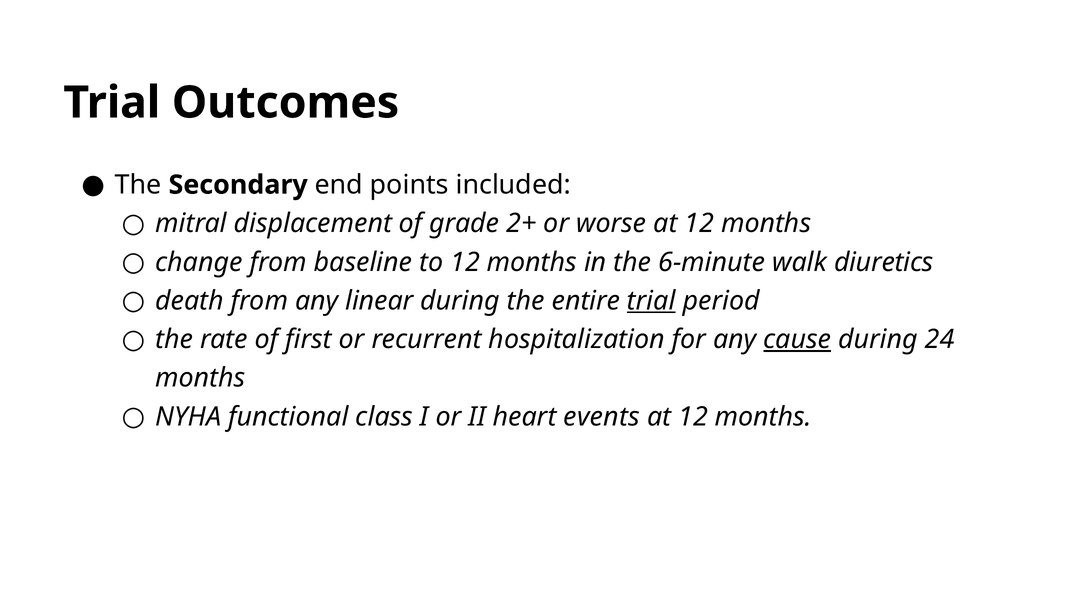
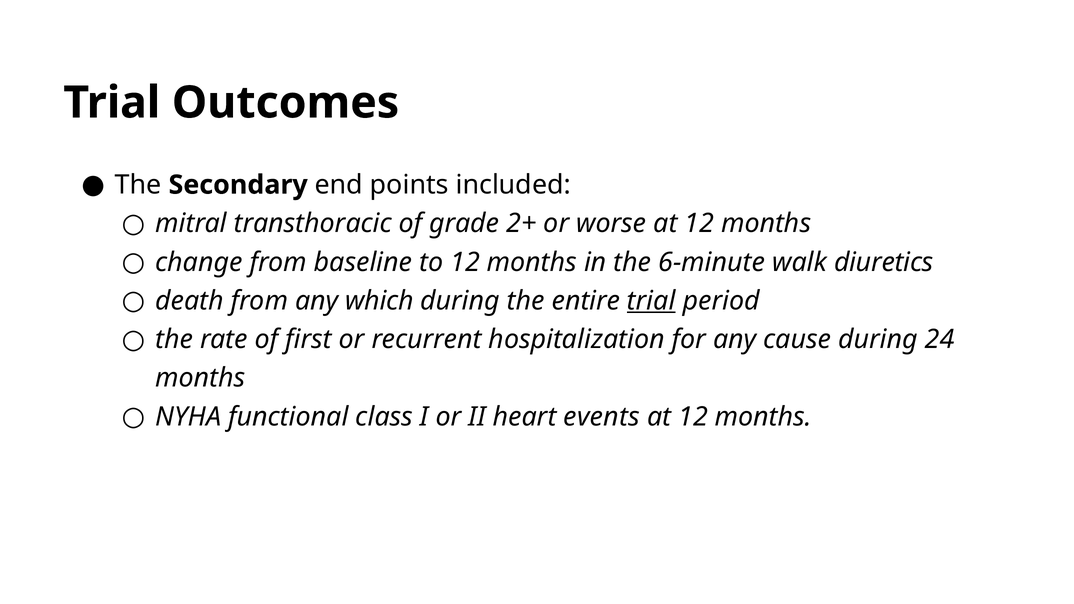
displacement: displacement -> transthoracic
linear: linear -> which
cause underline: present -> none
